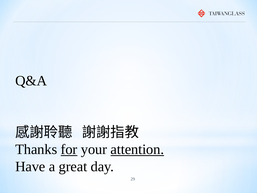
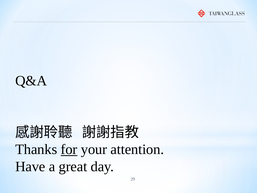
attention underline: present -> none
